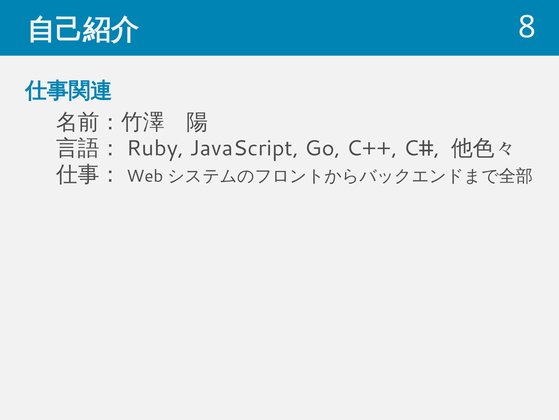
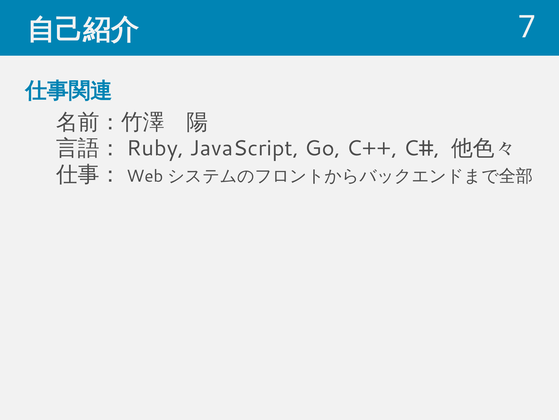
8: 8 -> 7
